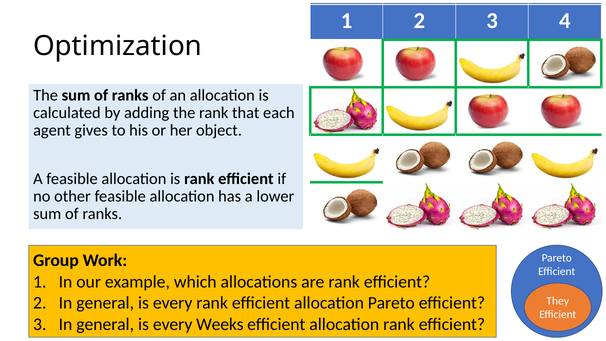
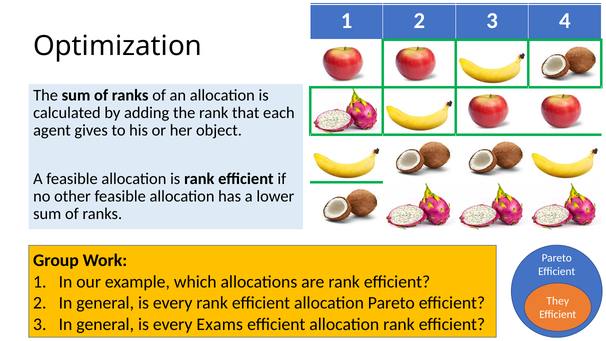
Weeks: Weeks -> Exams
